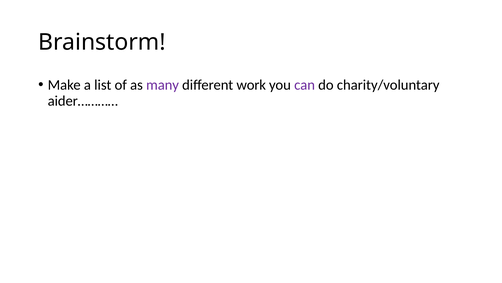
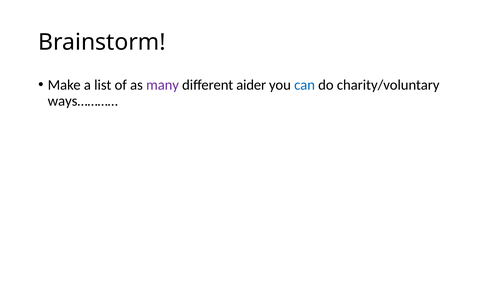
work: work -> aider
can colour: purple -> blue
aider…………: aider………… -> ways…………
